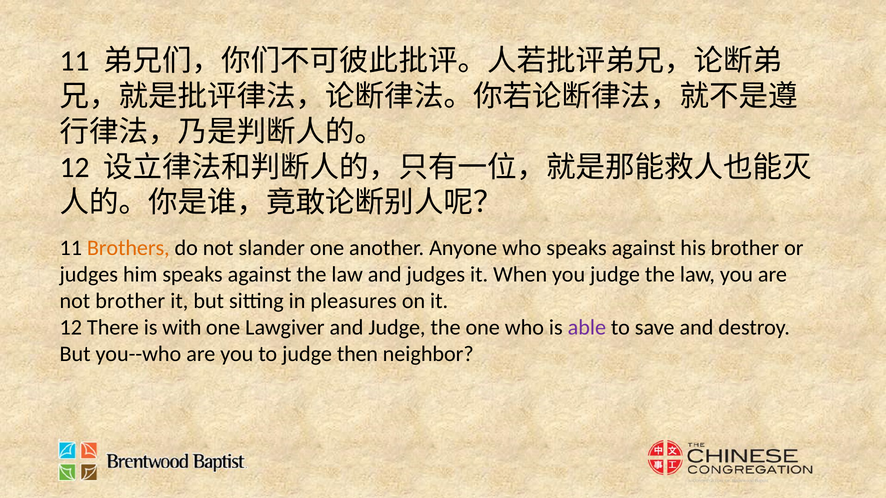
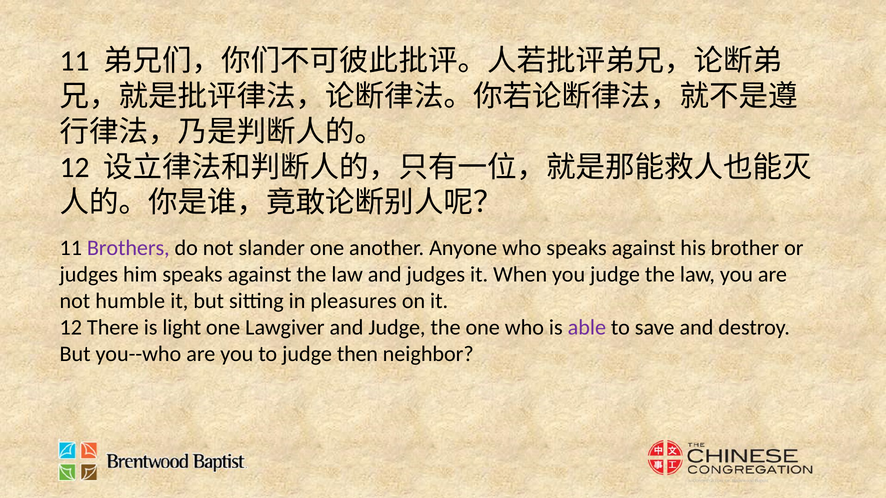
Brothers colour: orange -> purple
not brother: brother -> humble
with: with -> light
